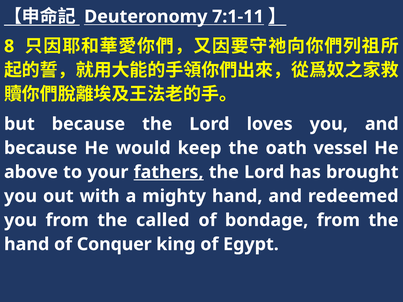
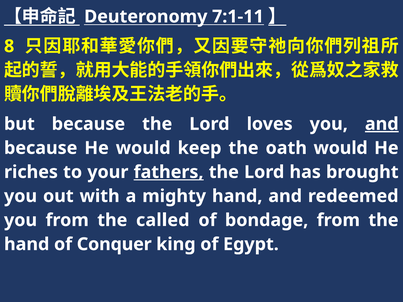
and at (382, 124) underline: none -> present
oath vessel: vessel -> would
above: above -> riches
